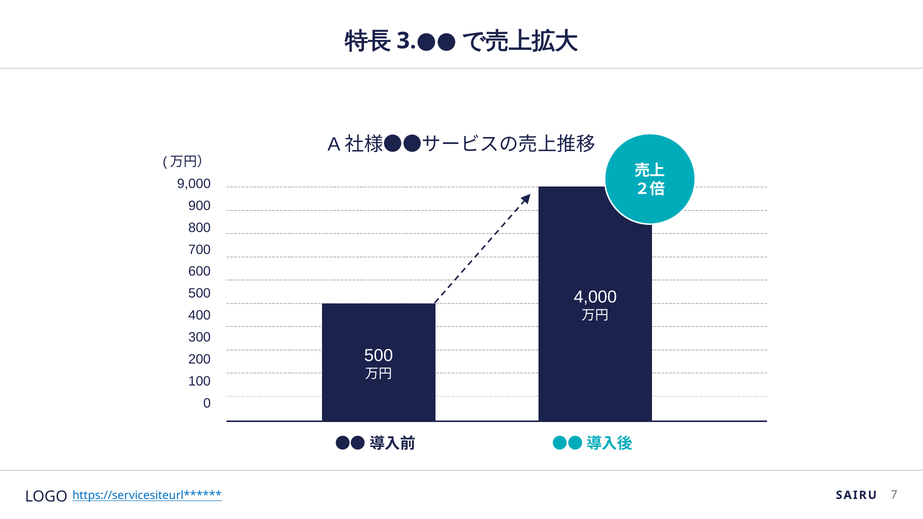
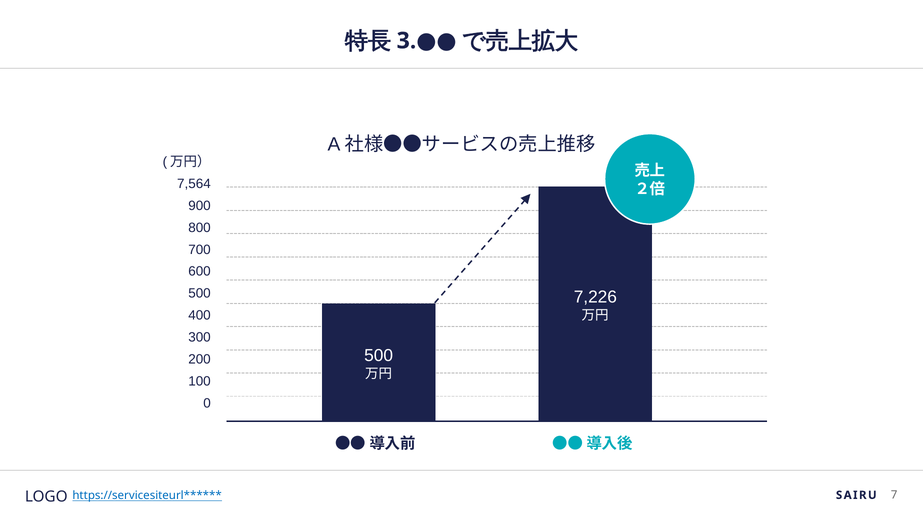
9,000: 9,000 -> 7,564
4,000: 4,000 -> 7,226
